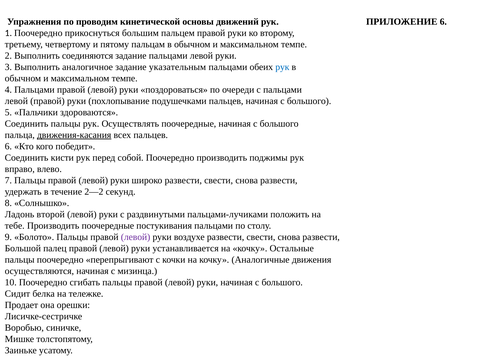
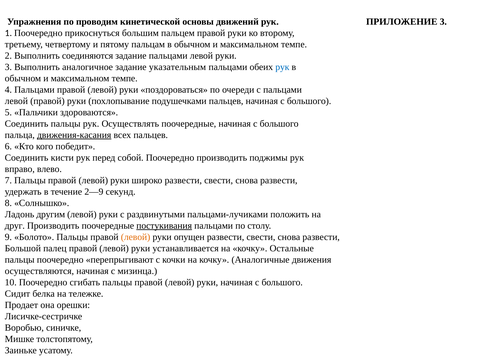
ПРИЛОЖЕНИЕ 6: 6 -> 3
2—2: 2—2 -> 2—9
второй: второй -> другим
тебе: тебе -> друг
постукивания underline: none -> present
левой at (136, 237) colour: purple -> orange
воздухе: воздухе -> опущен
